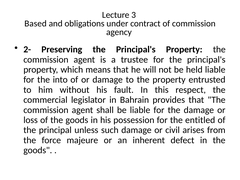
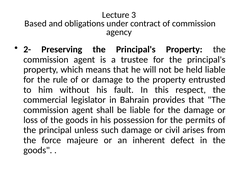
into: into -> rule
entitled: entitled -> permits
